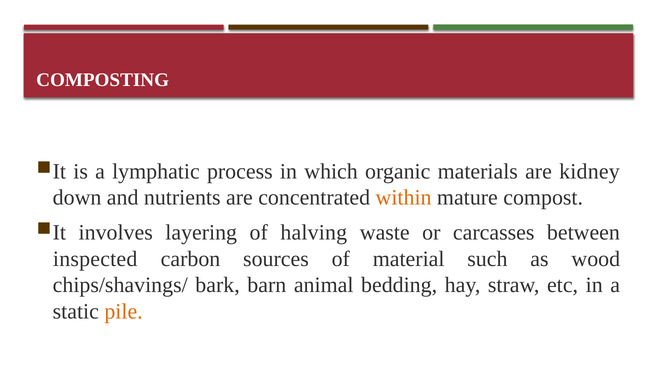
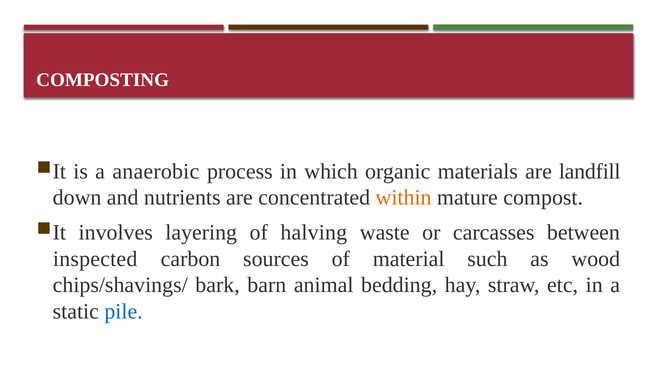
lymphatic: lymphatic -> anaerobic
kidney: kidney -> landfill
pile colour: orange -> blue
